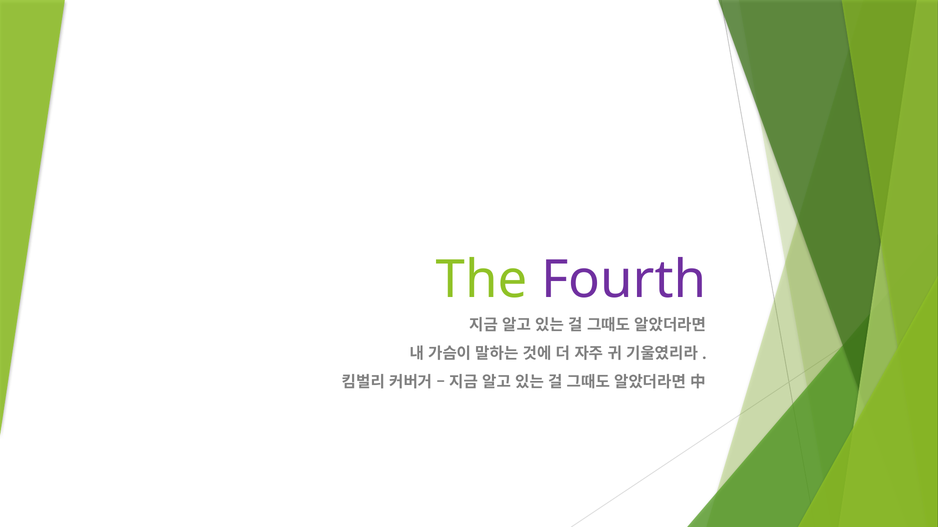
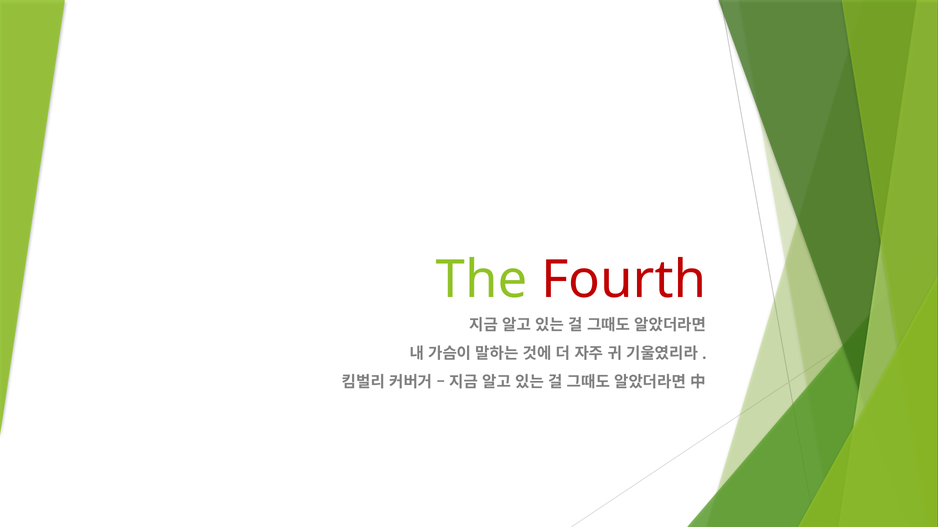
Fourth colour: purple -> red
